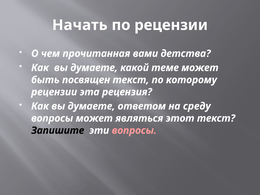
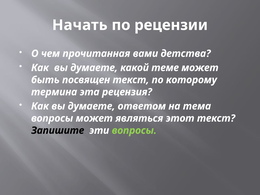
рецензии at (54, 92): рецензии -> термина
среду: среду -> тема
вопросы at (134, 130) colour: pink -> light green
